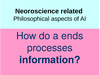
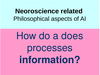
ends: ends -> does
